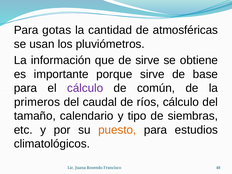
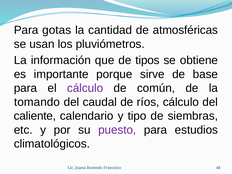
de sirve: sirve -> tipos
primeros: primeros -> tomando
tamaño: tamaño -> caliente
puesto colour: orange -> purple
